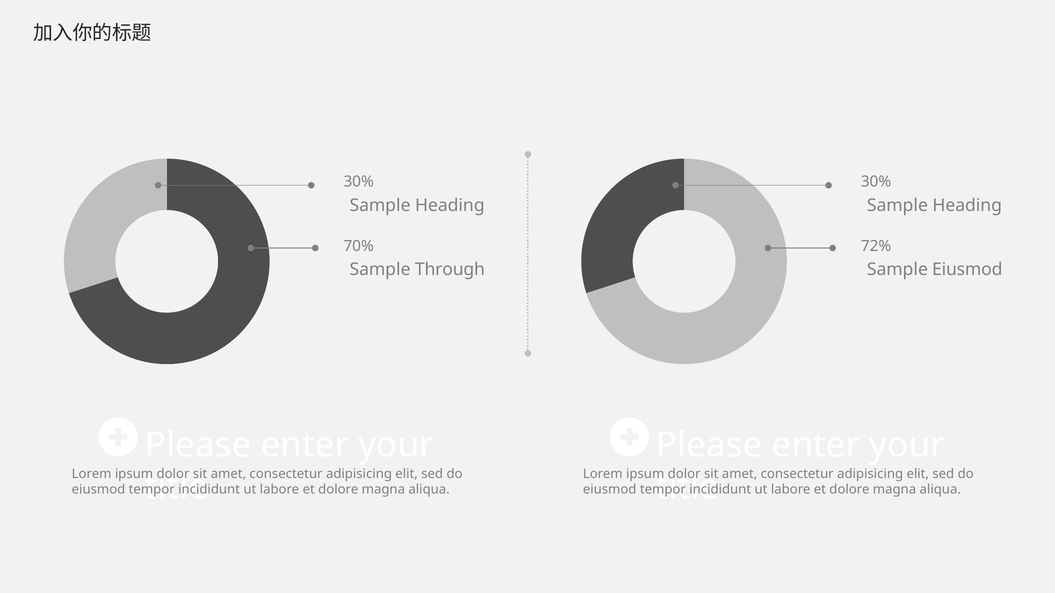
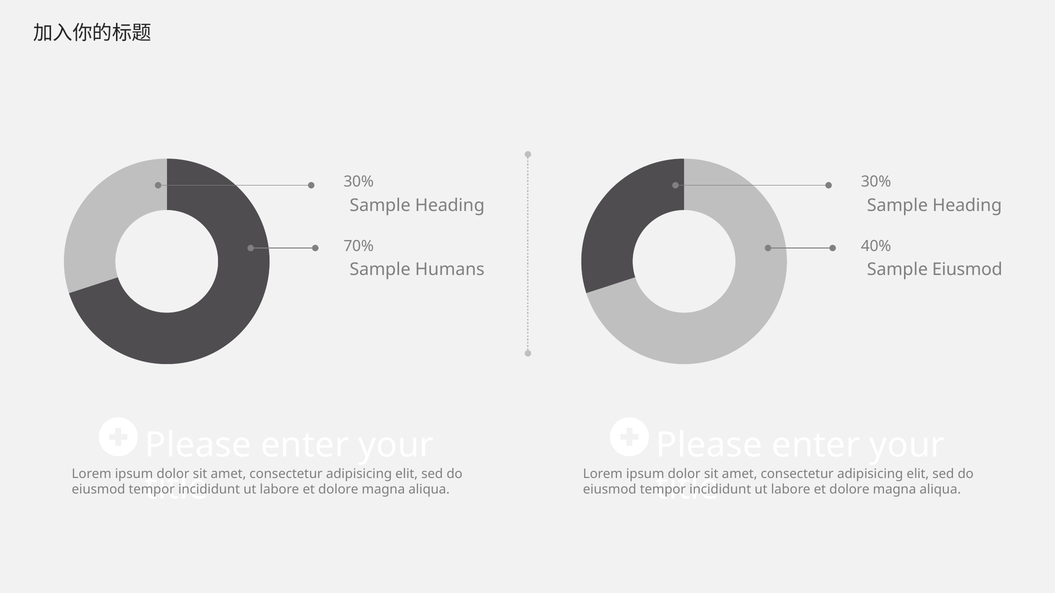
72%: 72% -> 40%
Through: Through -> Humans
